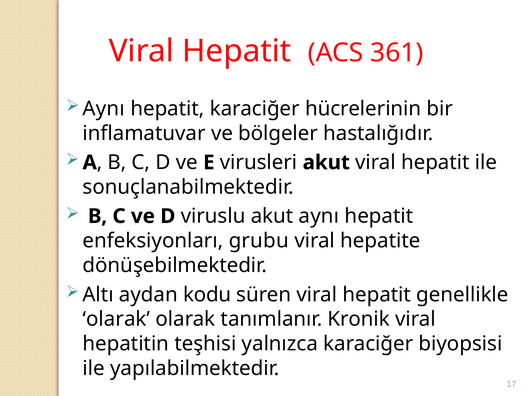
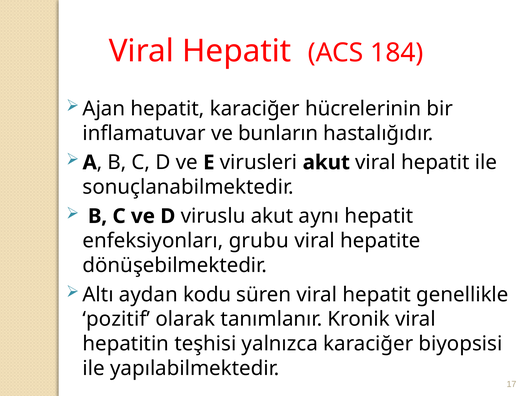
361: 361 -> 184
Aynı at (104, 109): Aynı -> Ajan
bölgeler: bölgeler -> bunların
olarak at (116, 320): olarak -> pozitif
